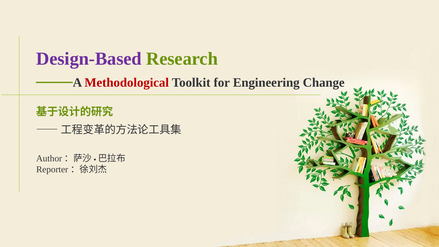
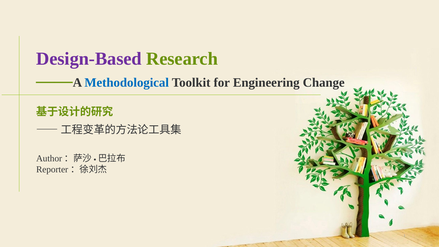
Methodological colour: red -> blue
